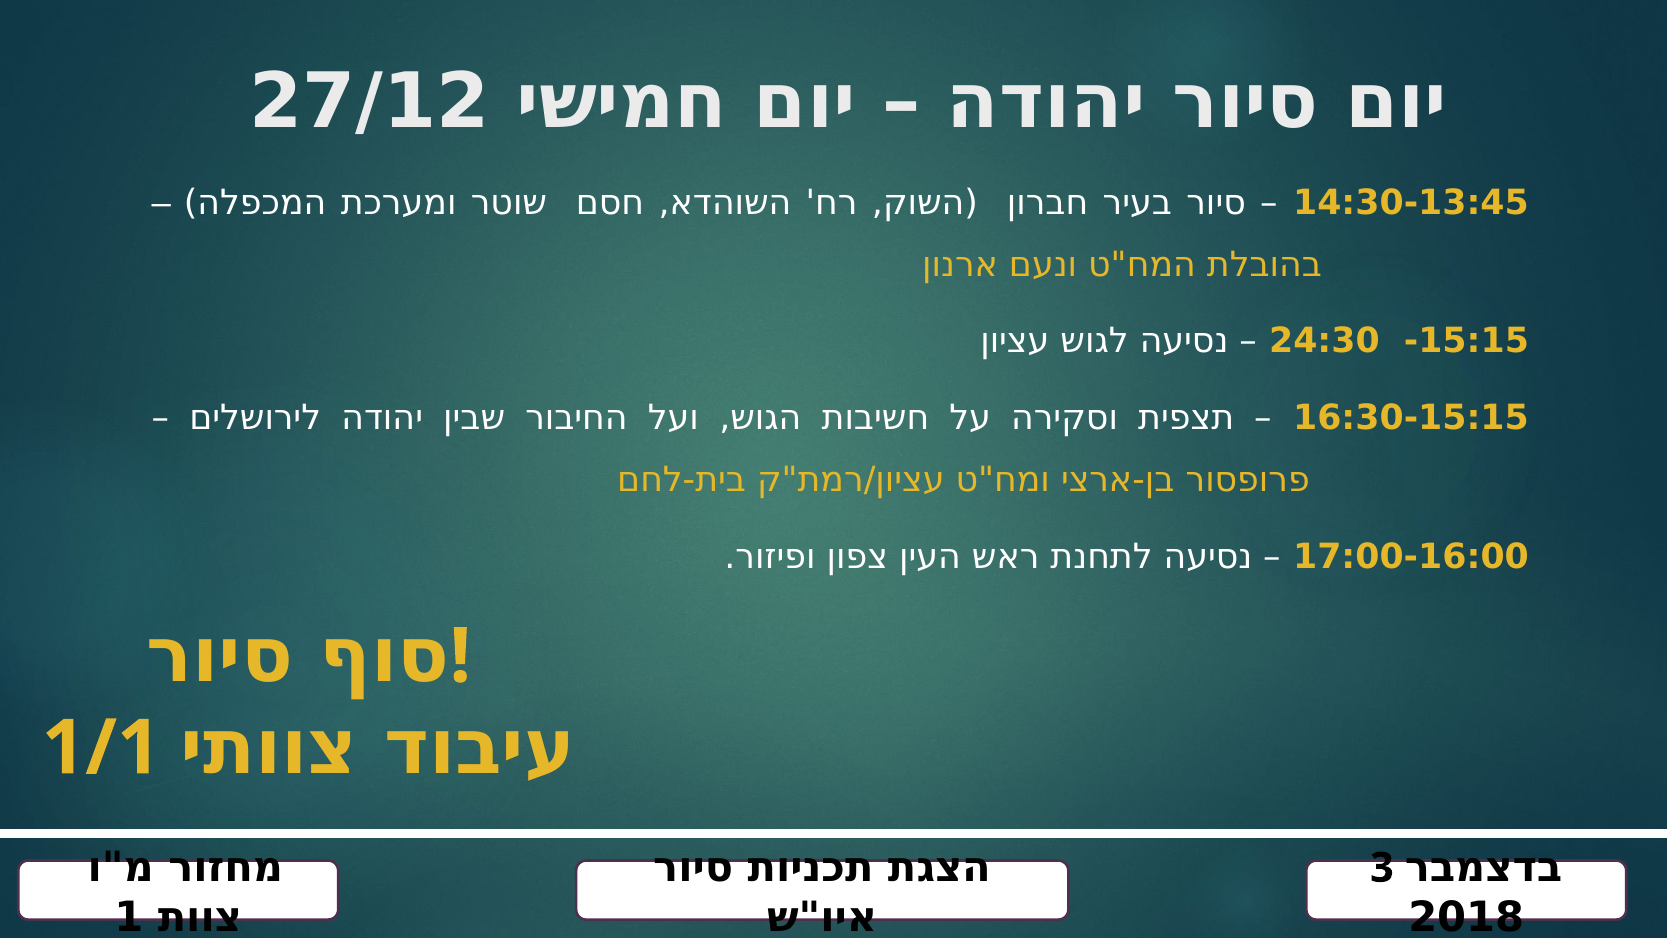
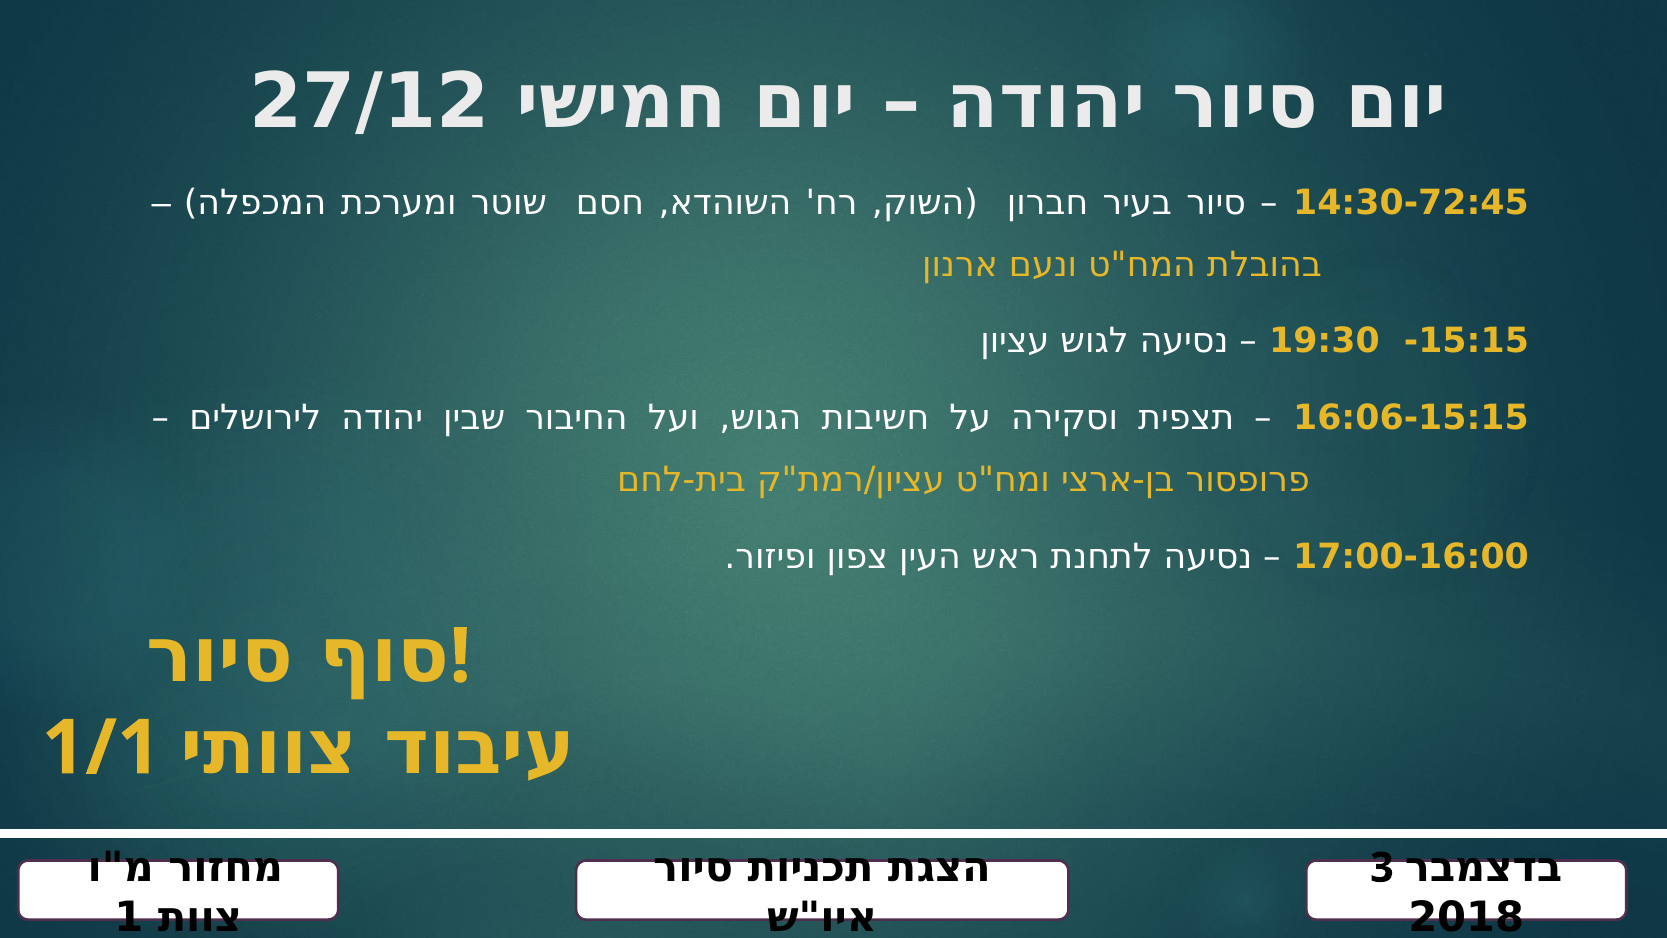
14:30-13:45: 14:30-13:45 -> 14:30-72:45
24:30: 24:30 -> 19:30
16:30-15:15: 16:30-15:15 -> 16:06-15:15
